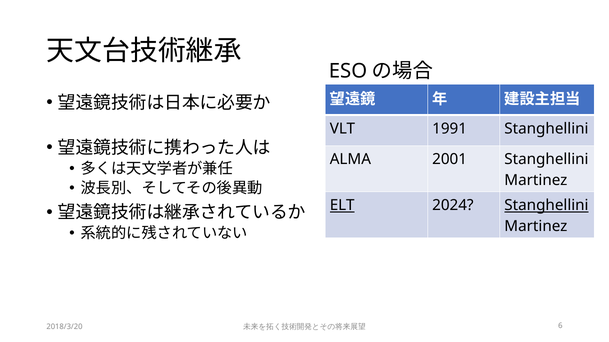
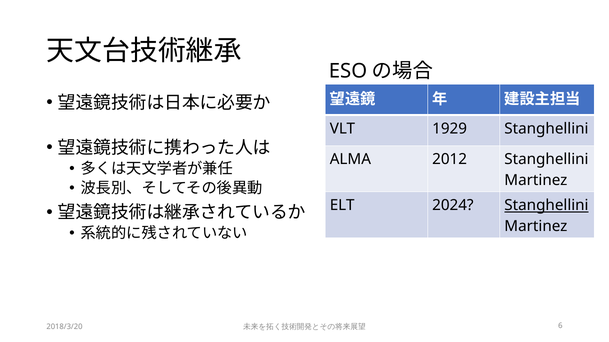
1991: 1991 -> 1929
2001: 2001 -> 2012
ELT underline: present -> none
